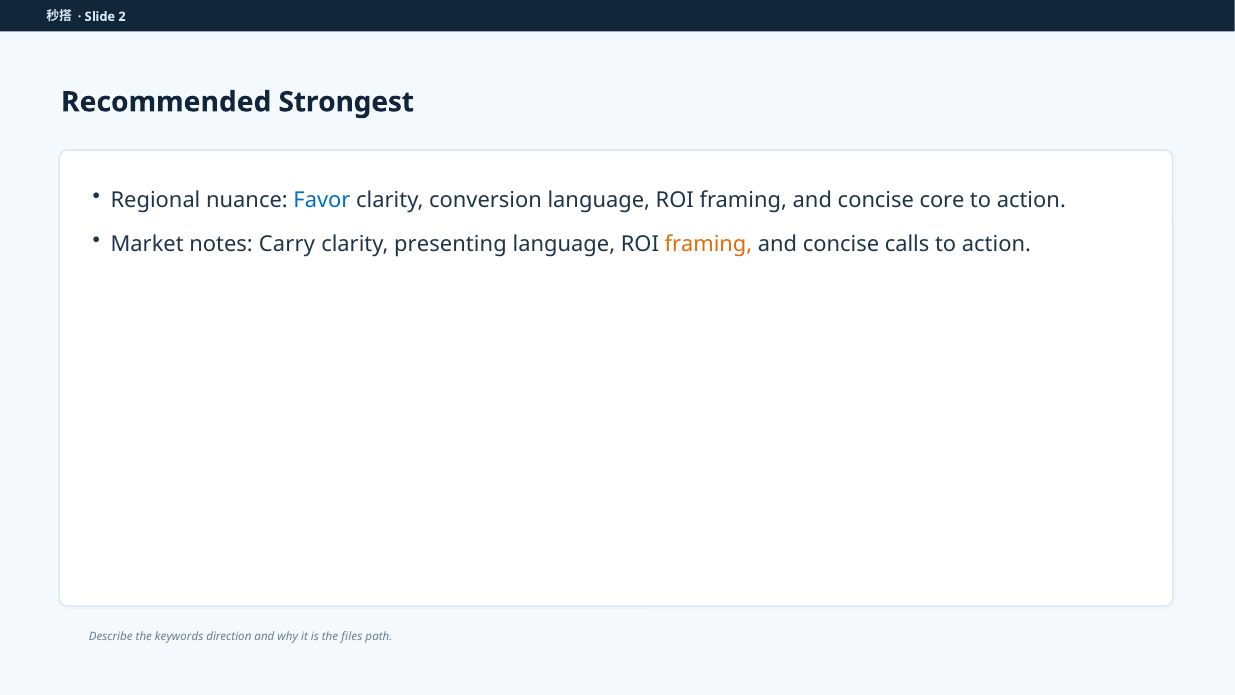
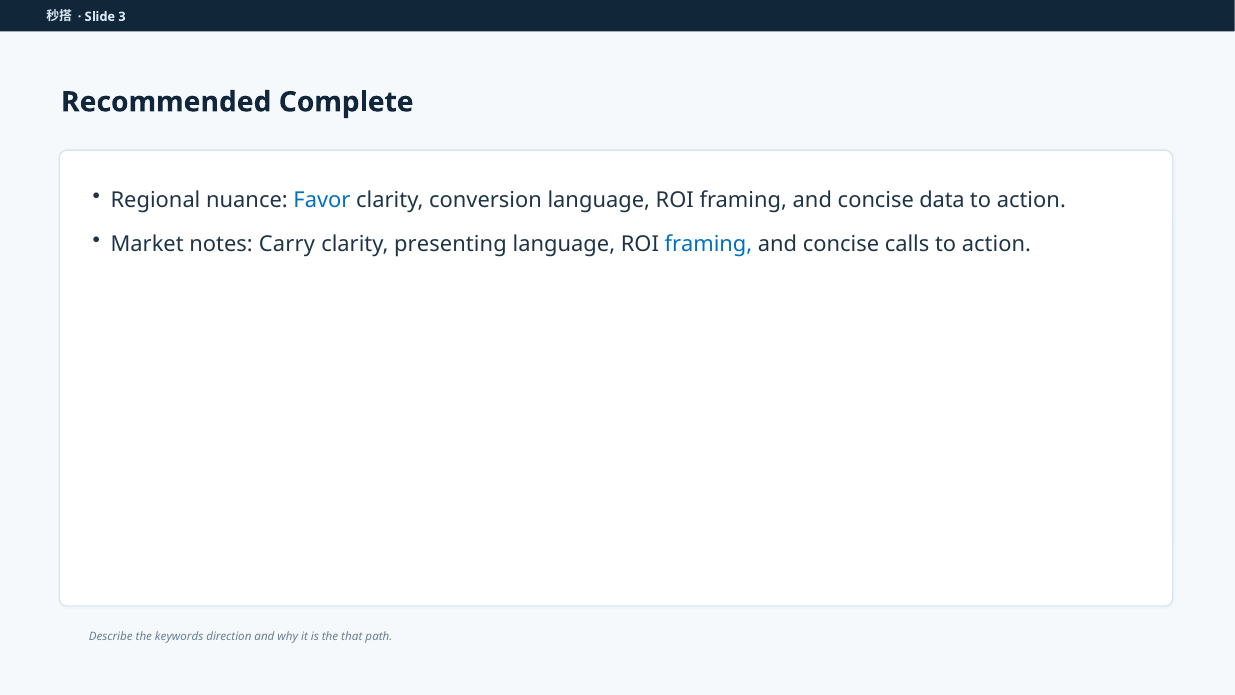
2: 2 -> 3
Strongest: Strongest -> Complete
core: core -> data
framing at (708, 244) colour: orange -> blue
files: files -> that
